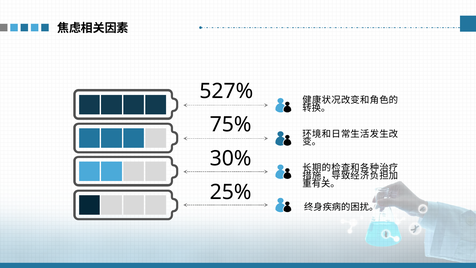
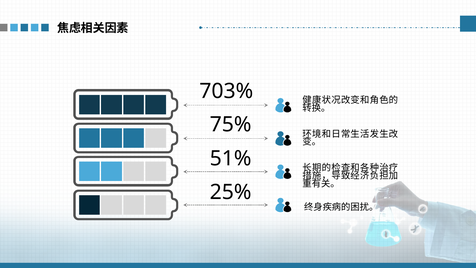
527%: 527% -> 703%
30%: 30% -> 51%
